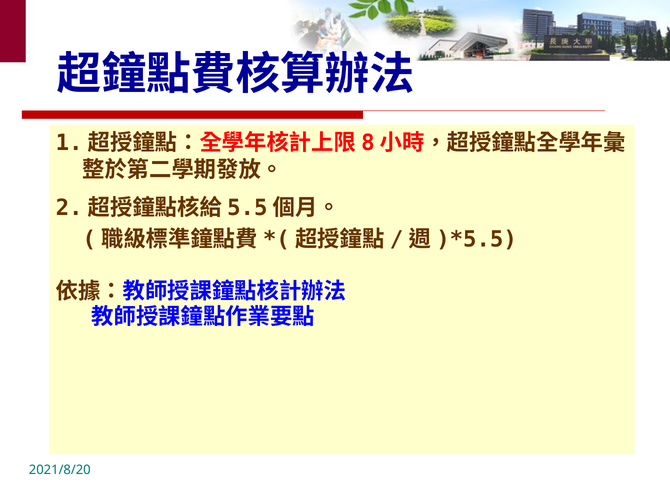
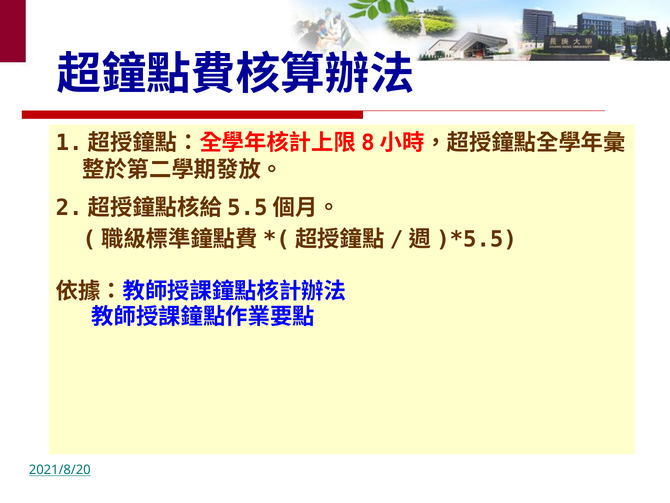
2021/8/20 underline: none -> present
